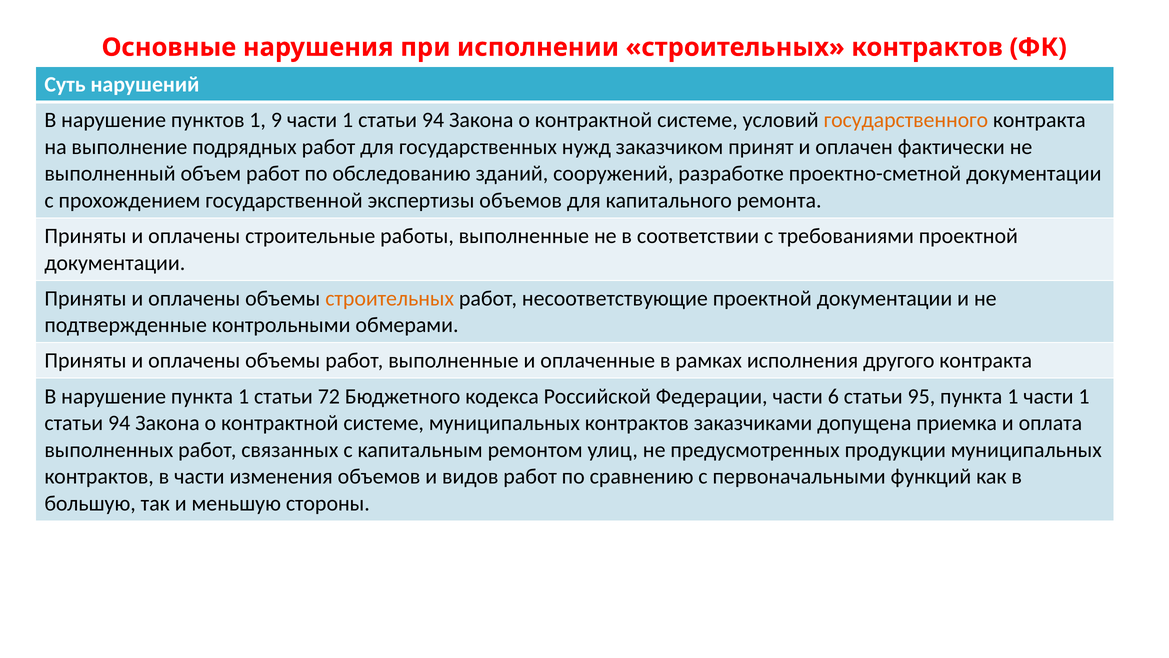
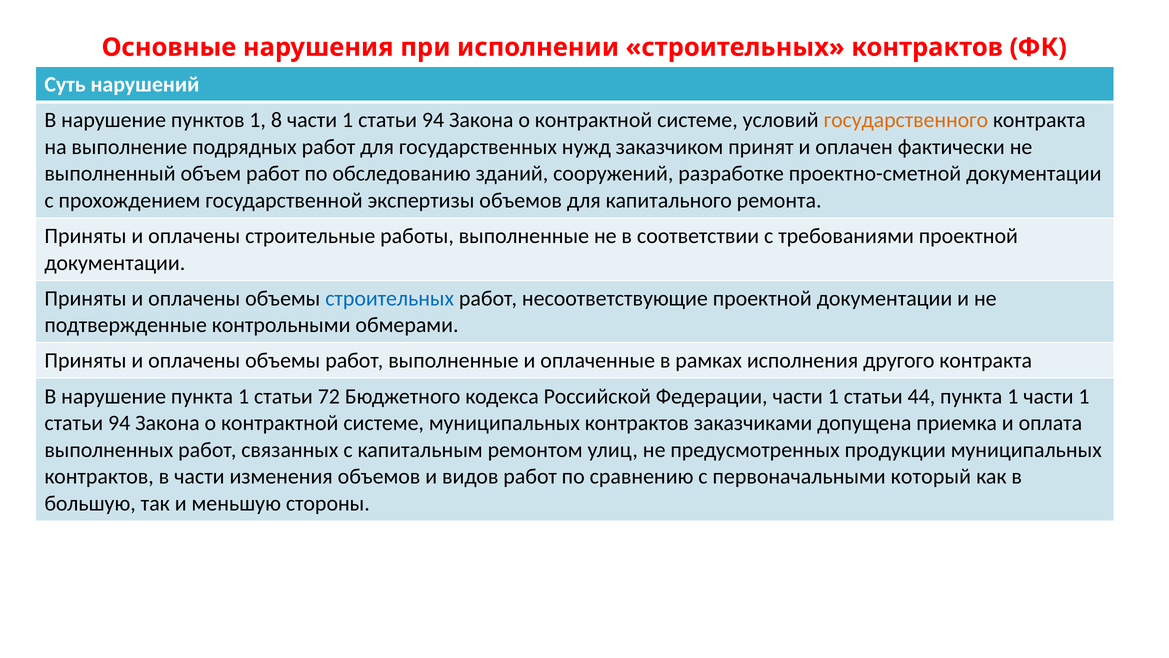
9: 9 -> 8
строительных at (390, 298) colour: orange -> blue
Федерации части 6: 6 -> 1
95: 95 -> 44
функций: функций -> который
